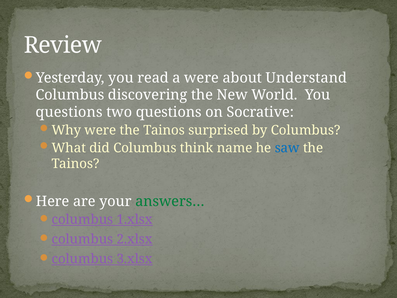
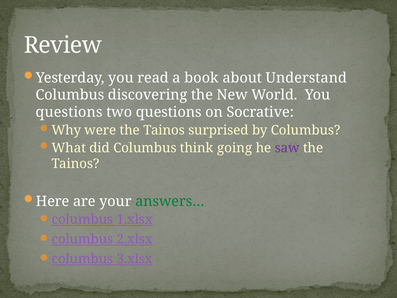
a were: were -> book
name: name -> going
saw colour: blue -> purple
